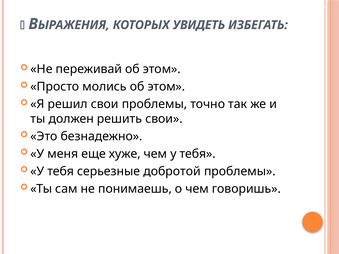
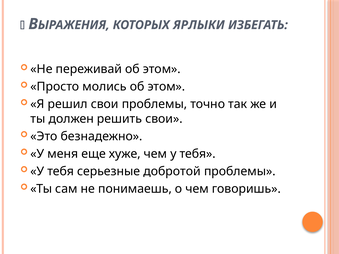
УВИДЕТЬ: УВИДЕТЬ -> ЯРЛЫКИ
